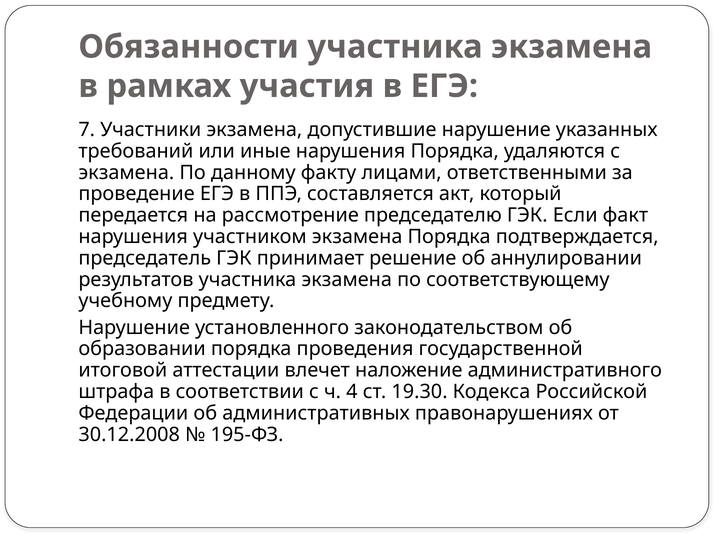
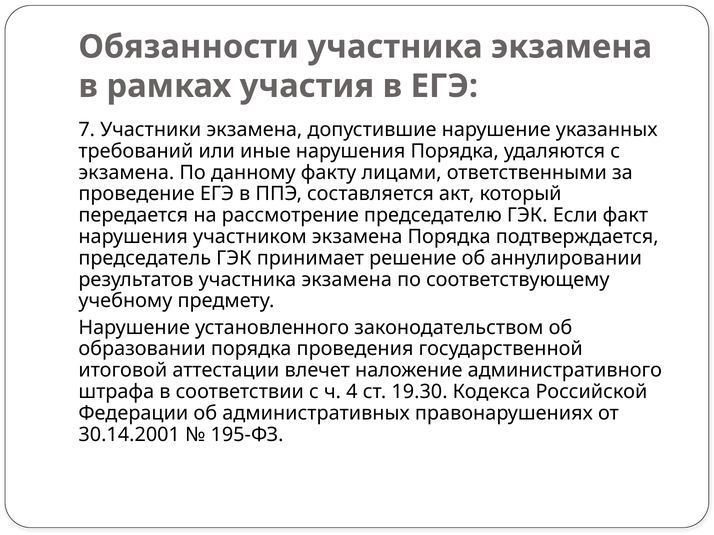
30.12.2008: 30.12.2008 -> 30.14.2001
